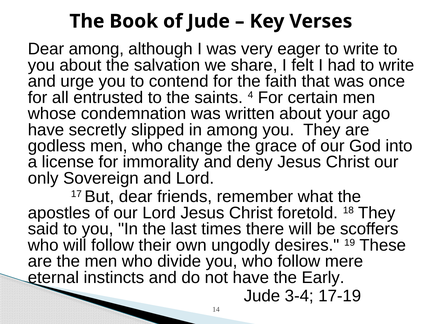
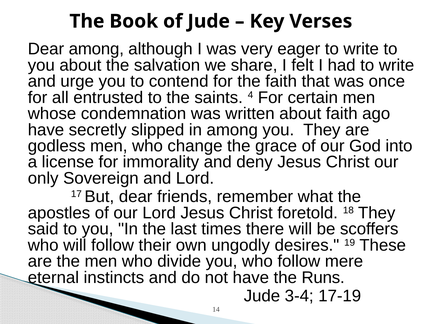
about your: your -> faith
Early: Early -> Runs
